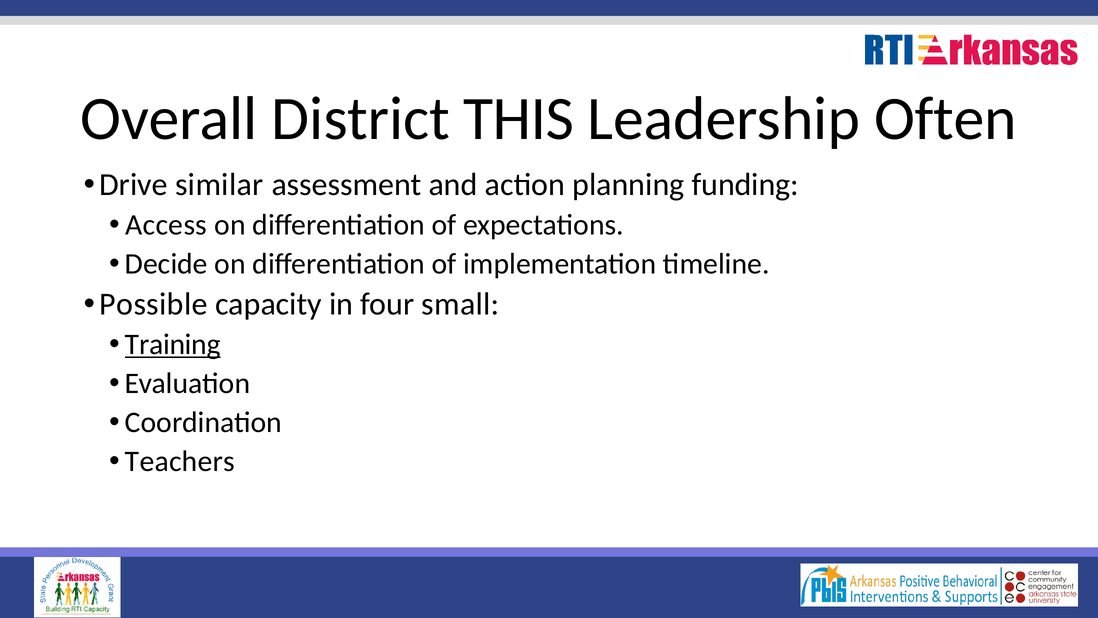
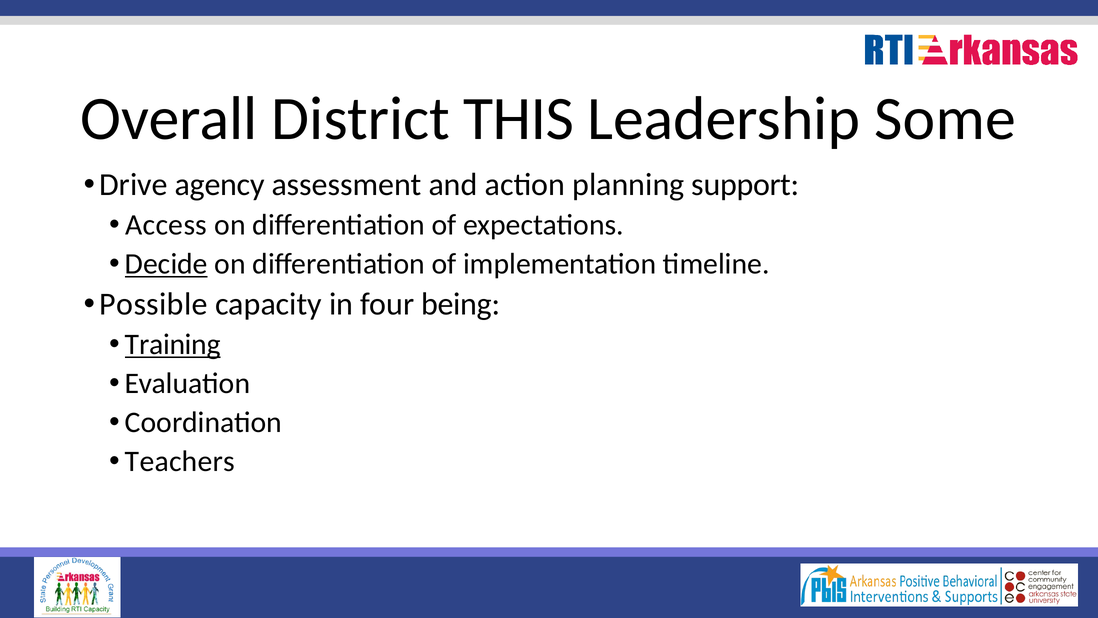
Often: Often -> Some
similar: similar -> agency
funding: funding -> support
Decide underline: none -> present
small: small -> being
